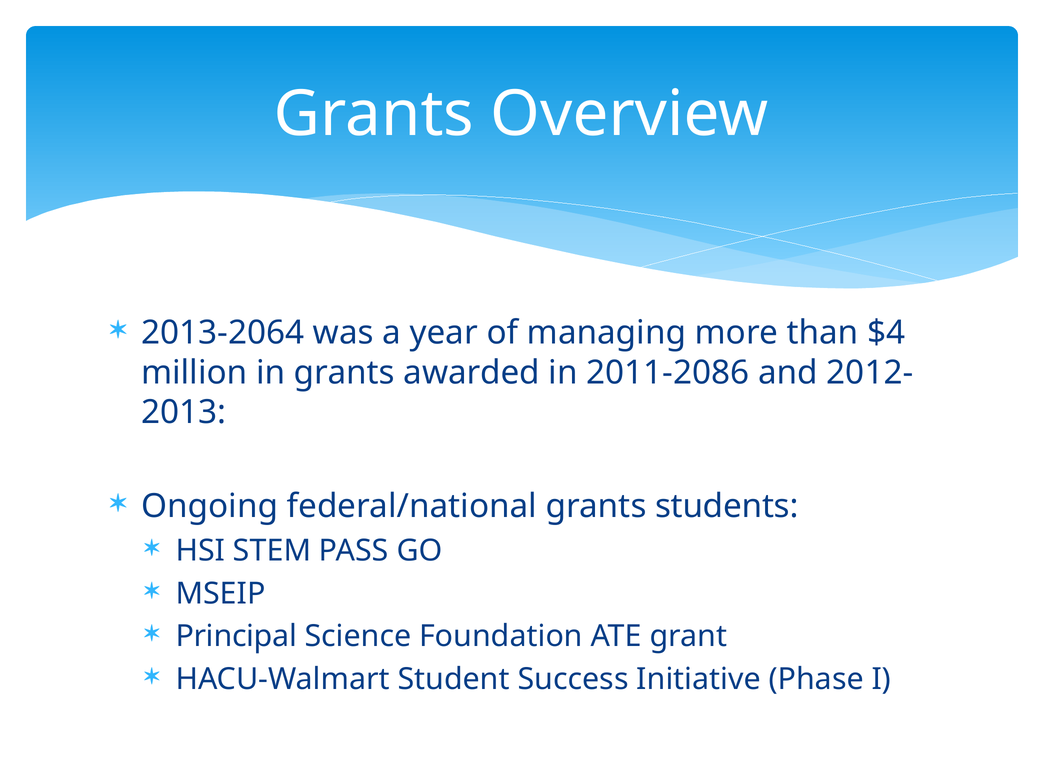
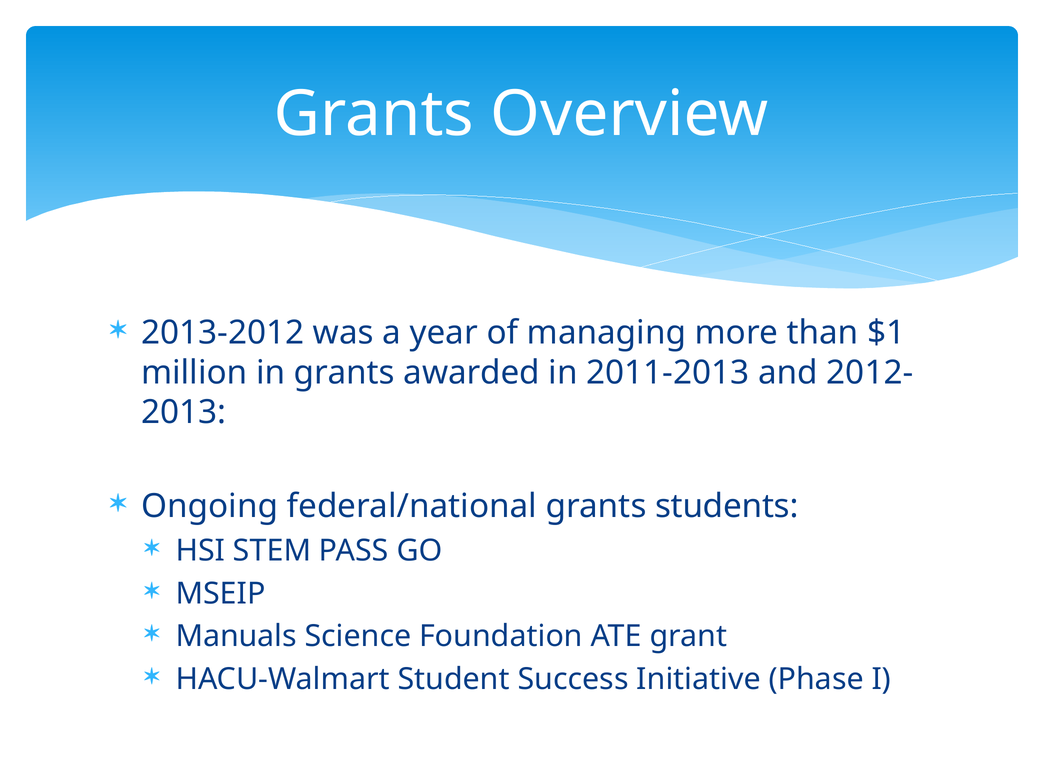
2013-2064: 2013-2064 -> 2013-2012
$4: $4 -> $1
2011-2086: 2011-2086 -> 2011-2013
Principal: Principal -> Manuals
